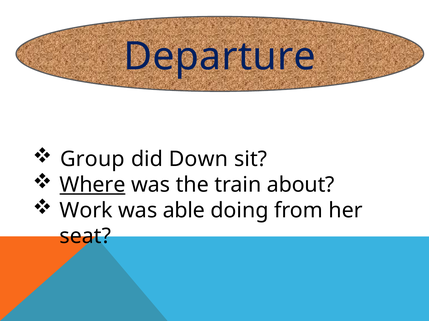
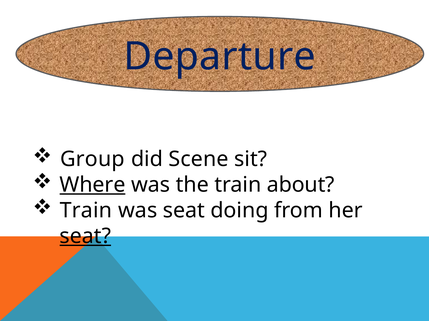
Down: Down -> Scene
Work at (86, 211): Work -> Train
was able: able -> seat
seat at (85, 237) underline: none -> present
